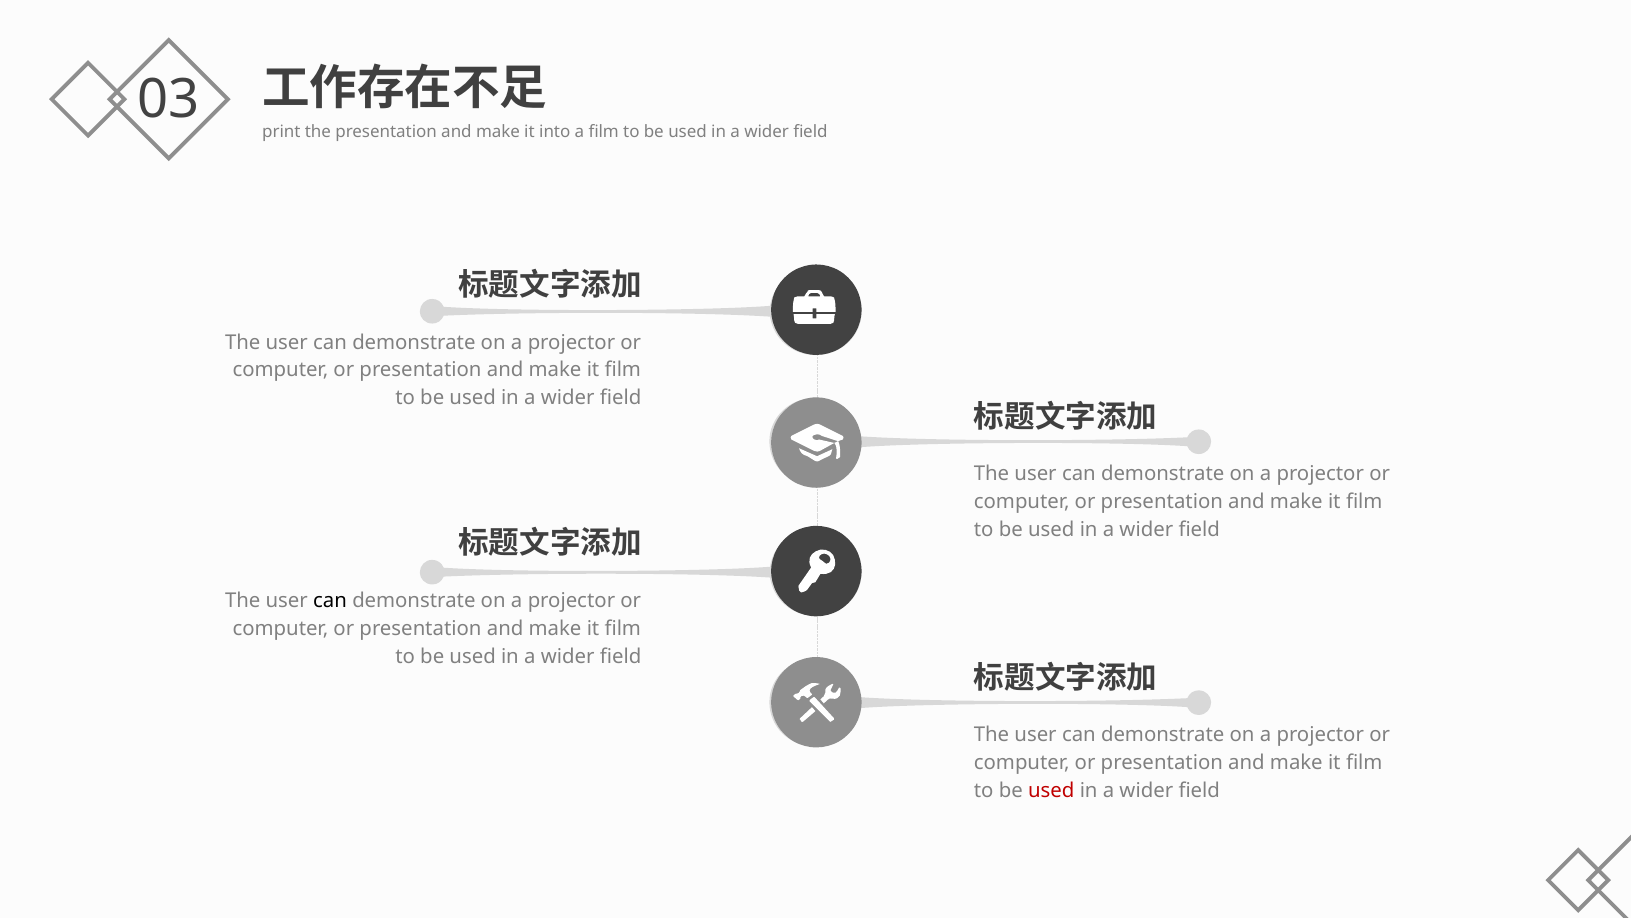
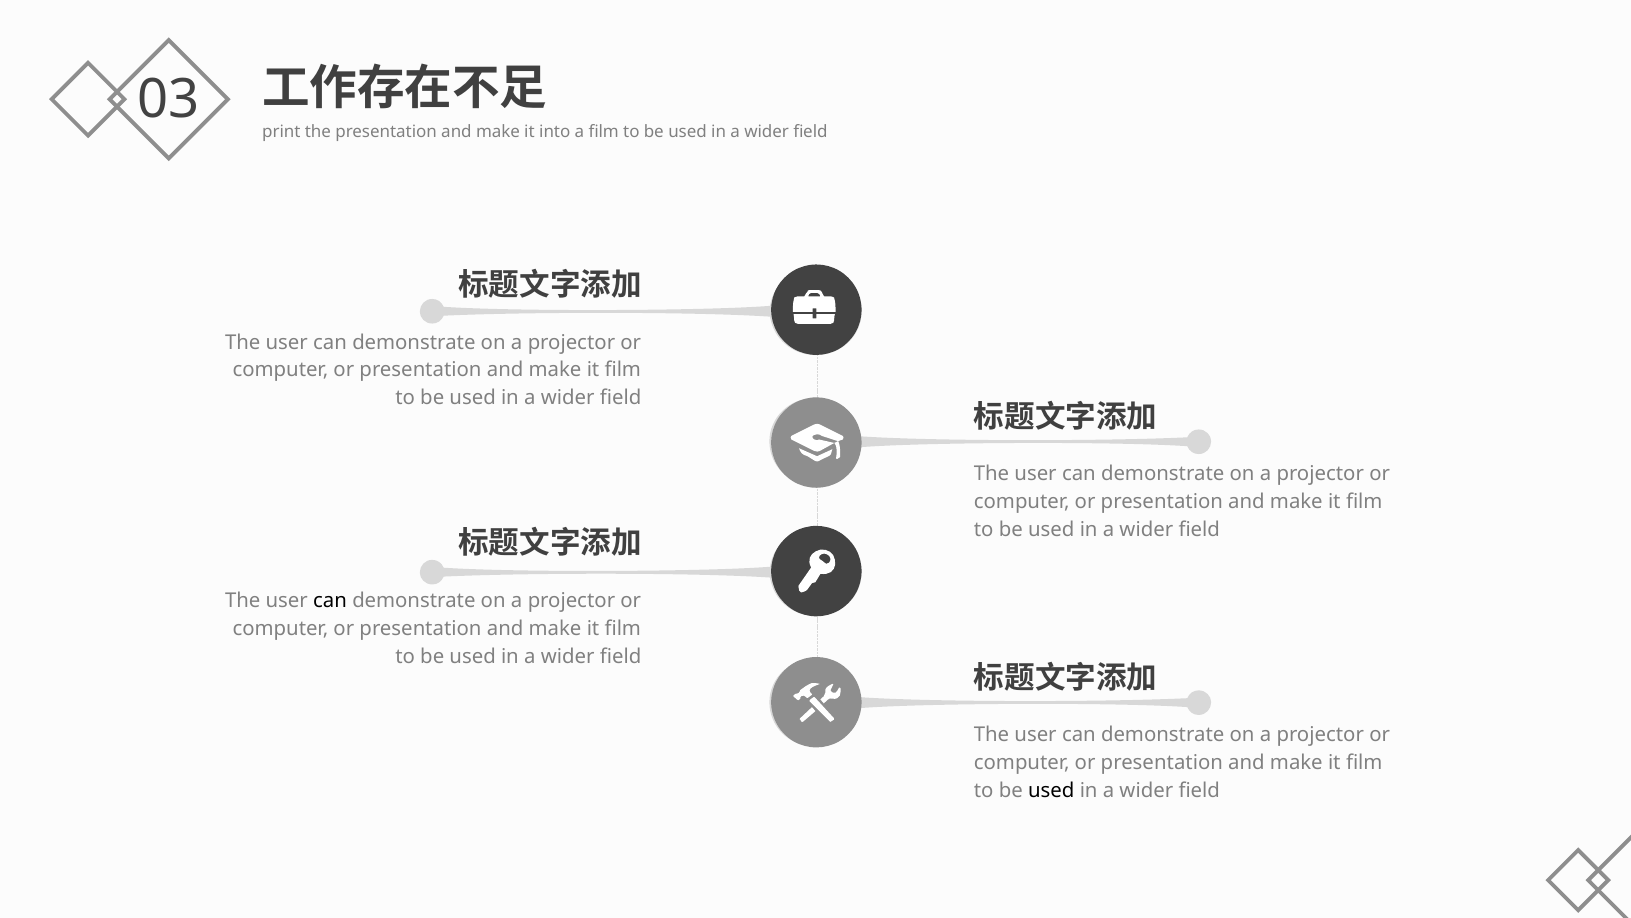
used at (1051, 791) colour: red -> black
